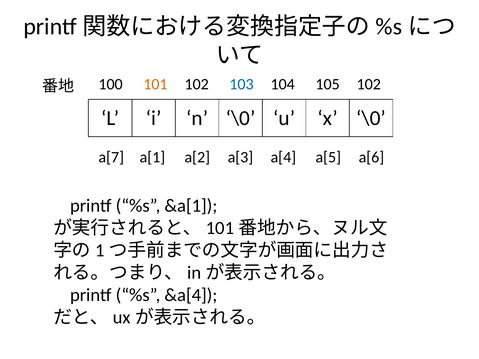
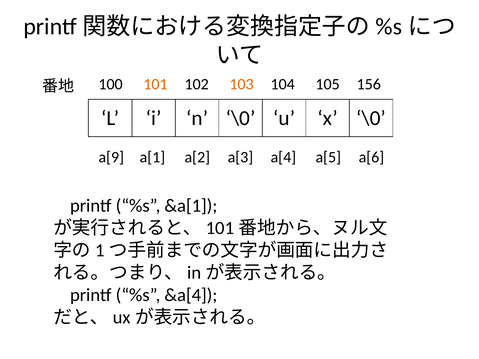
103 colour: blue -> orange
105 102: 102 -> 156
a[7: a[7 -> a[9
